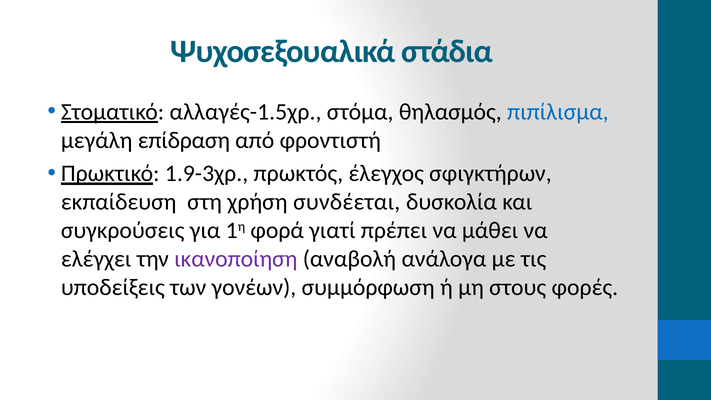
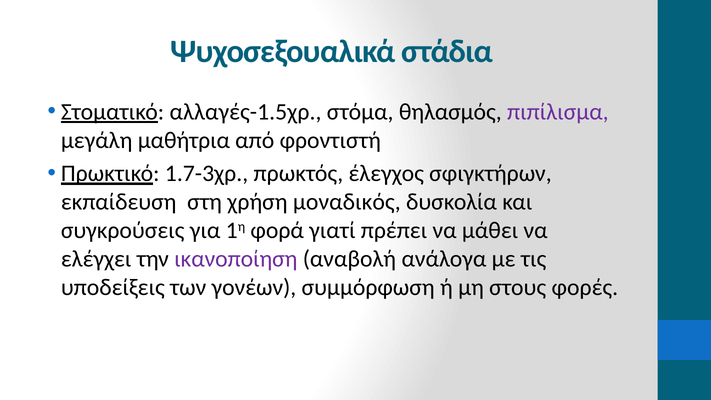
πιπίλισμα colour: blue -> purple
επίδραση: επίδραση -> μαθήτρια
1.9-3χρ: 1.9-3χρ -> 1.7-3χρ
συνδέεται: συνδέεται -> μοναδικός
